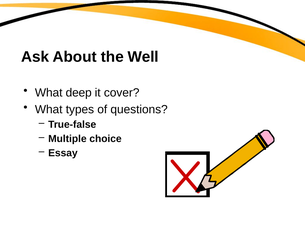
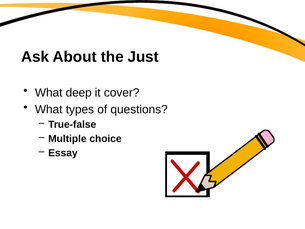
Well: Well -> Just
